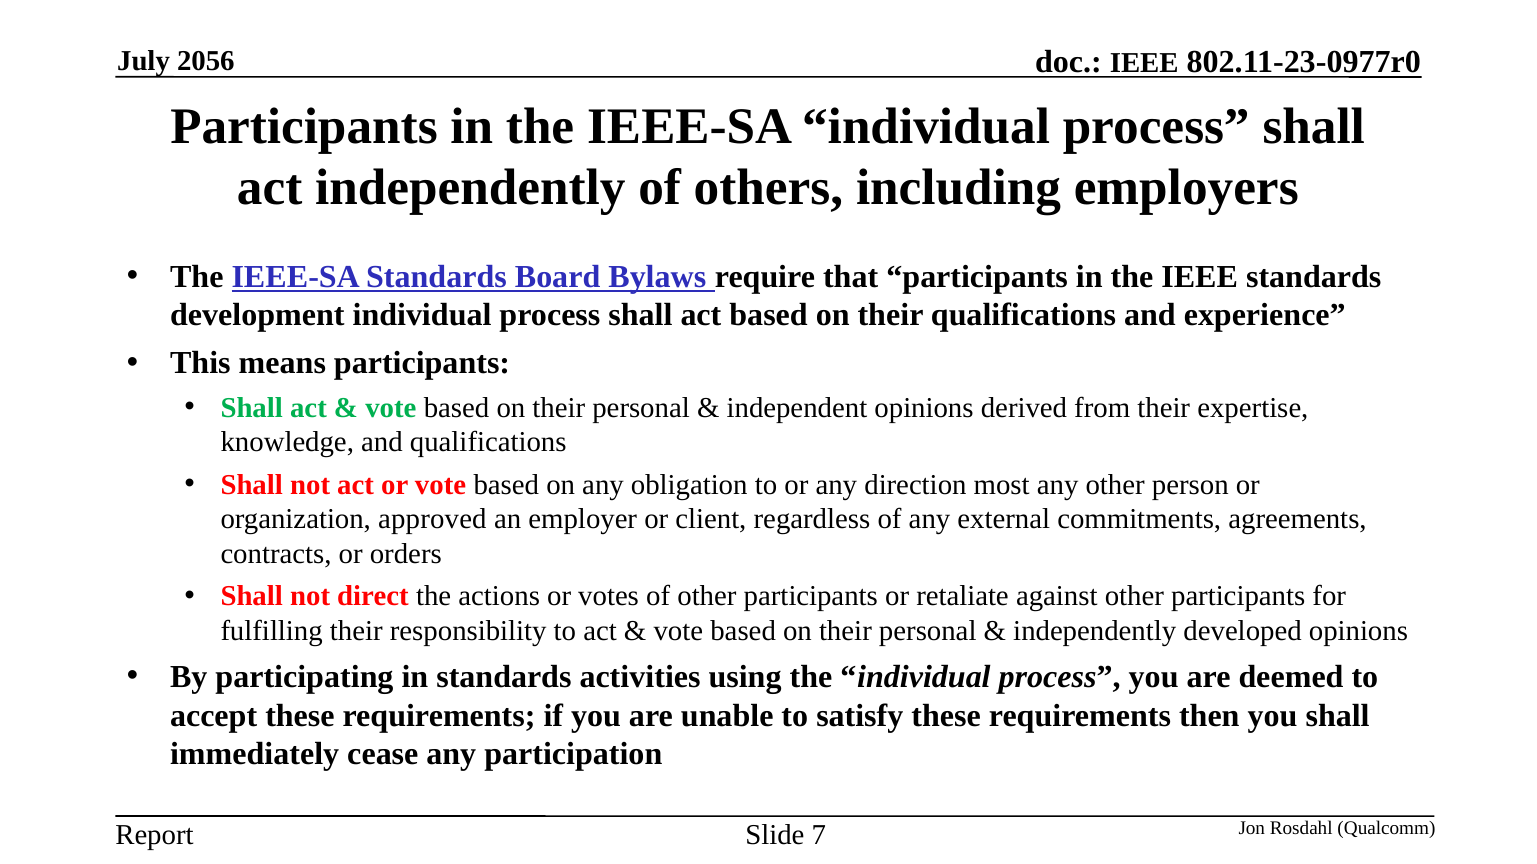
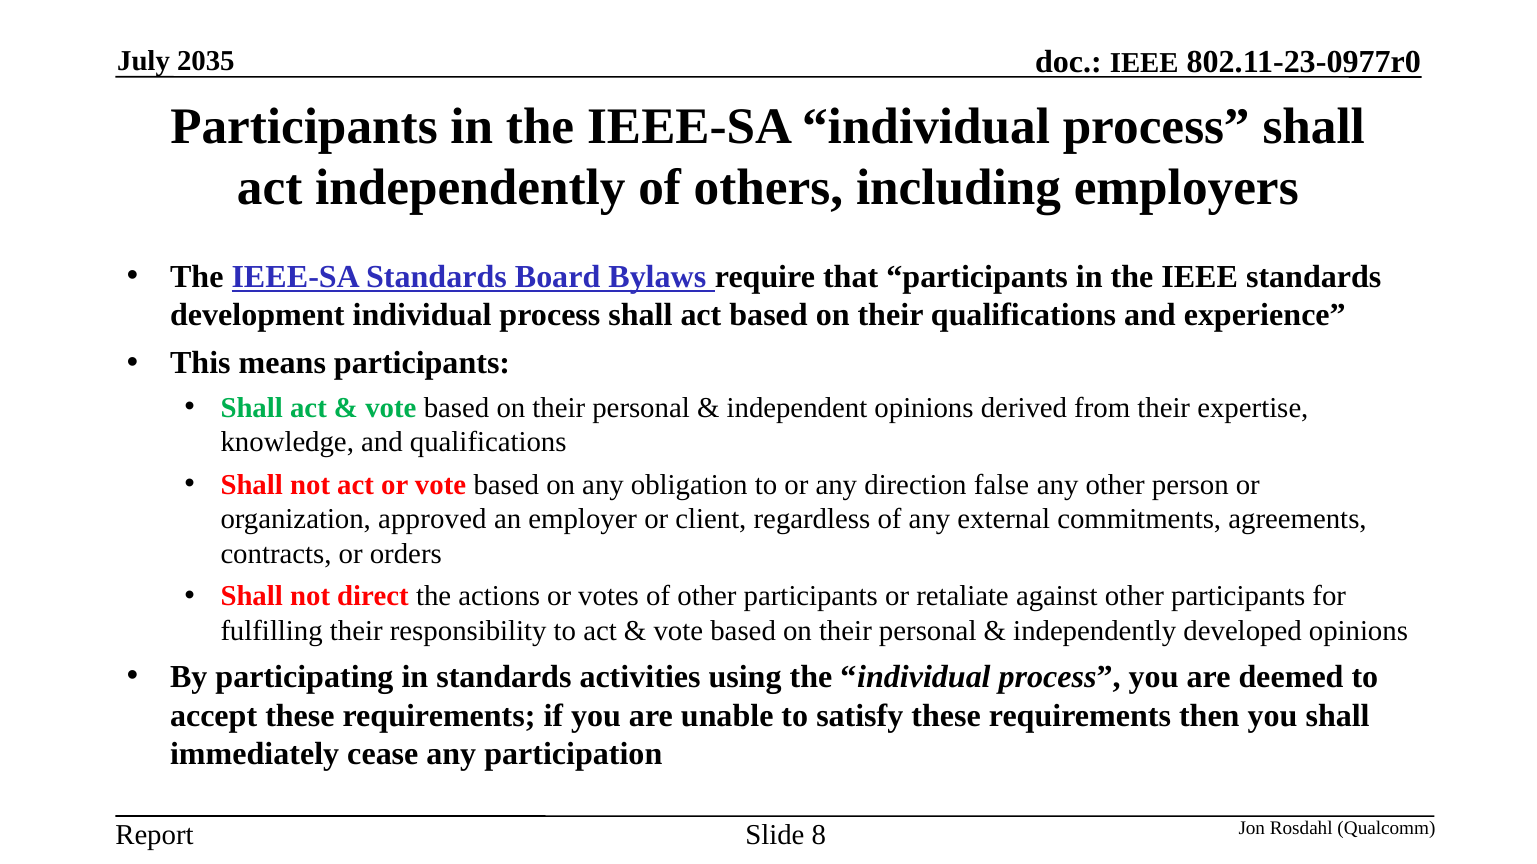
2056: 2056 -> 2035
most: most -> false
7: 7 -> 8
